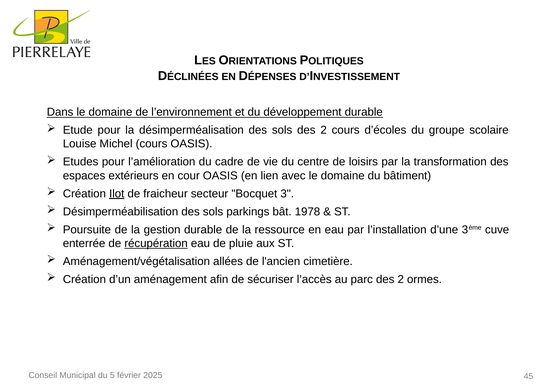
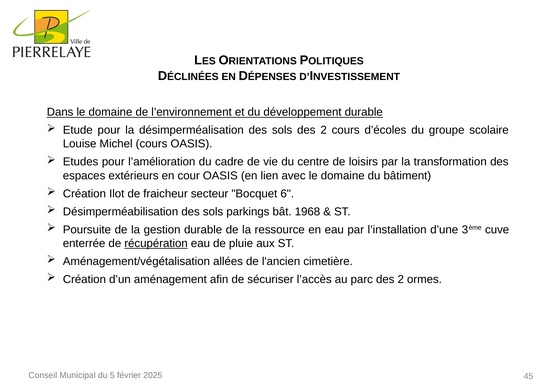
Ilot underline: present -> none
3: 3 -> 6
1978: 1978 -> 1968
